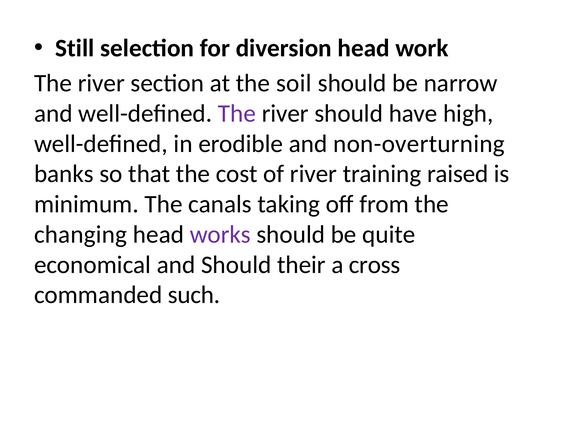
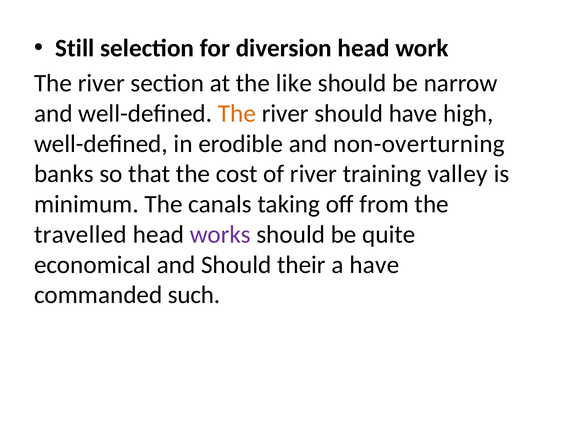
soil: soil -> like
The at (237, 114) colour: purple -> orange
raised: raised -> valley
changing: changing -> travelled
a cross: cross -> have
